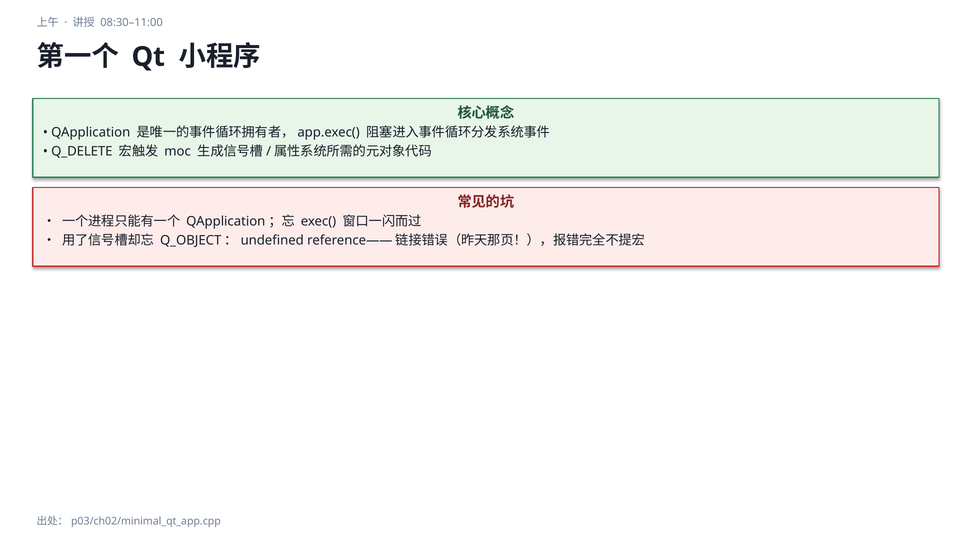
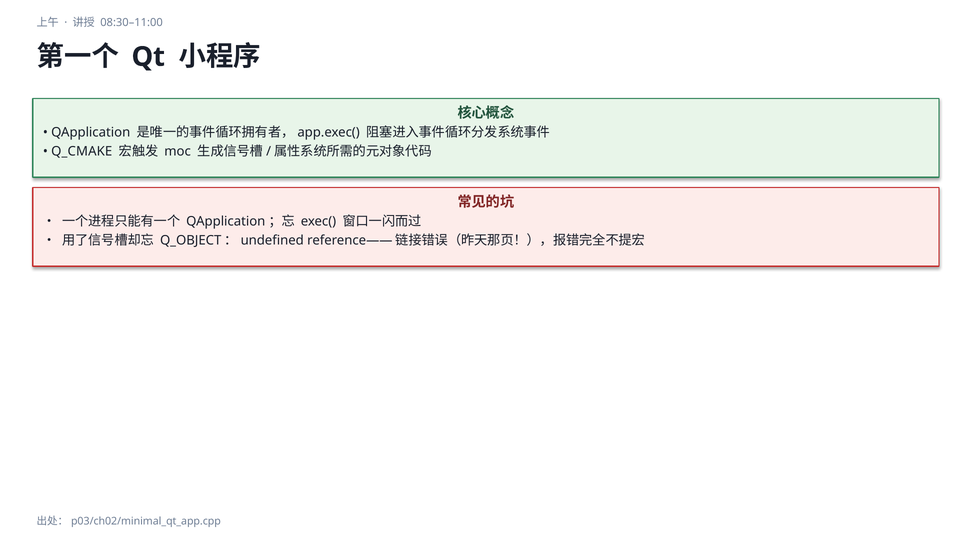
Q_DELETE: Q_DELETE -> Q_CMAKE
